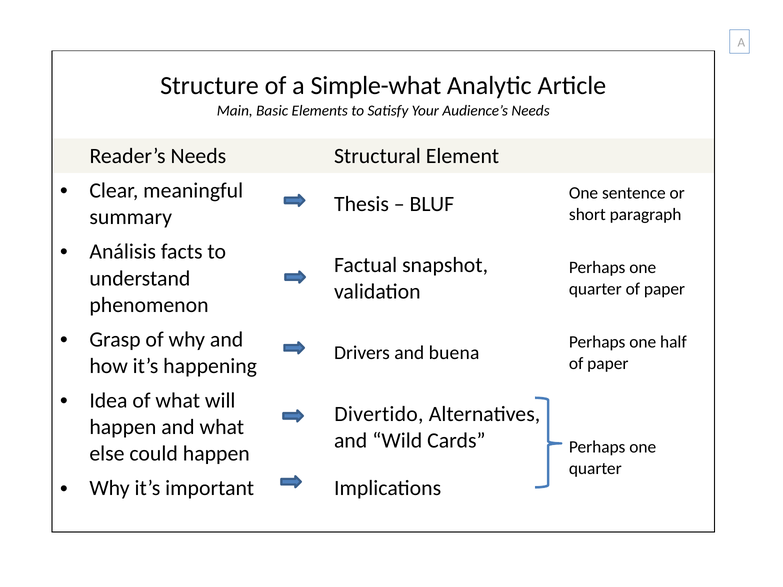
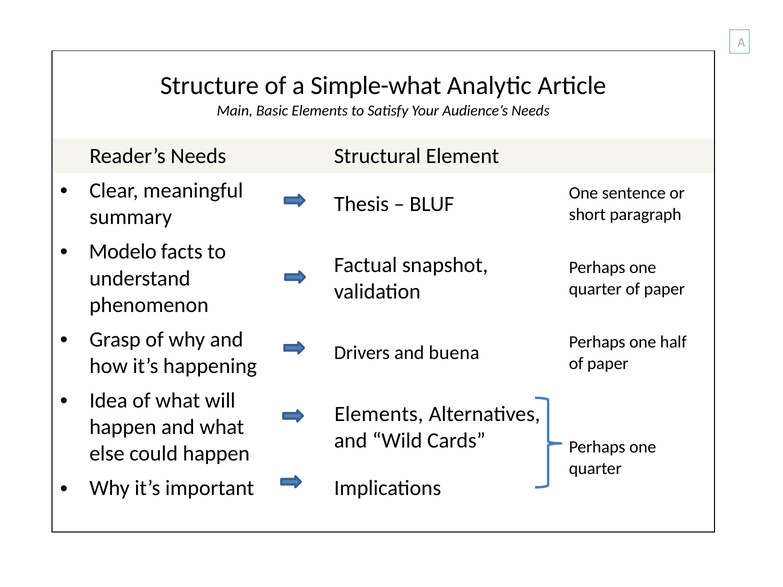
Análisis: Análisis -> Modelo
Divertido at (379, 414): Divertido -> Elements
